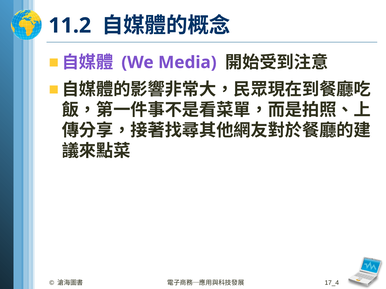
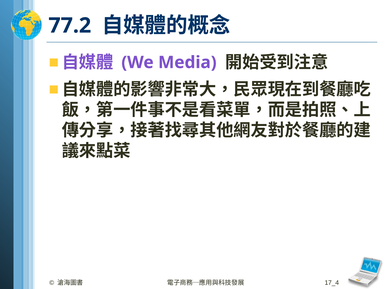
11.2: 11.2 -> 77.2
